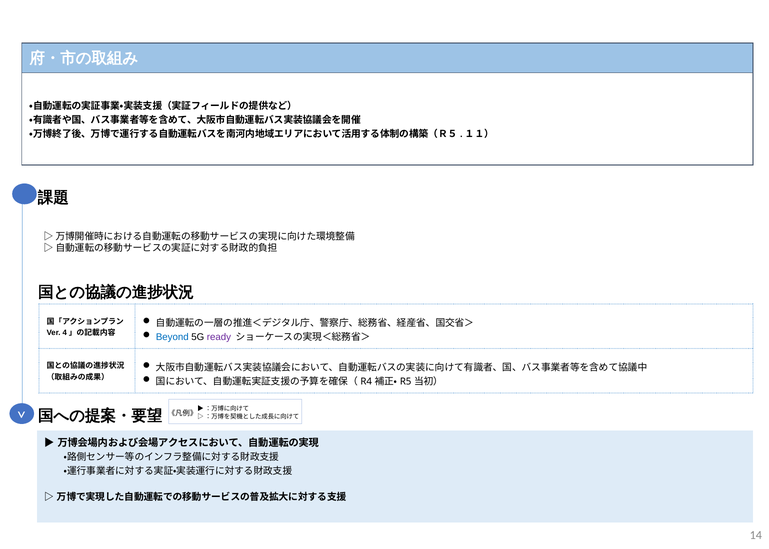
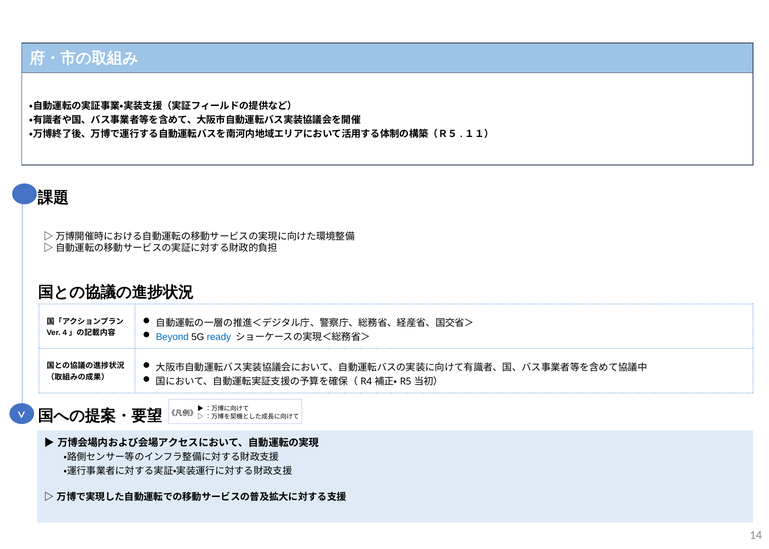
ready colour: purple -> blue
